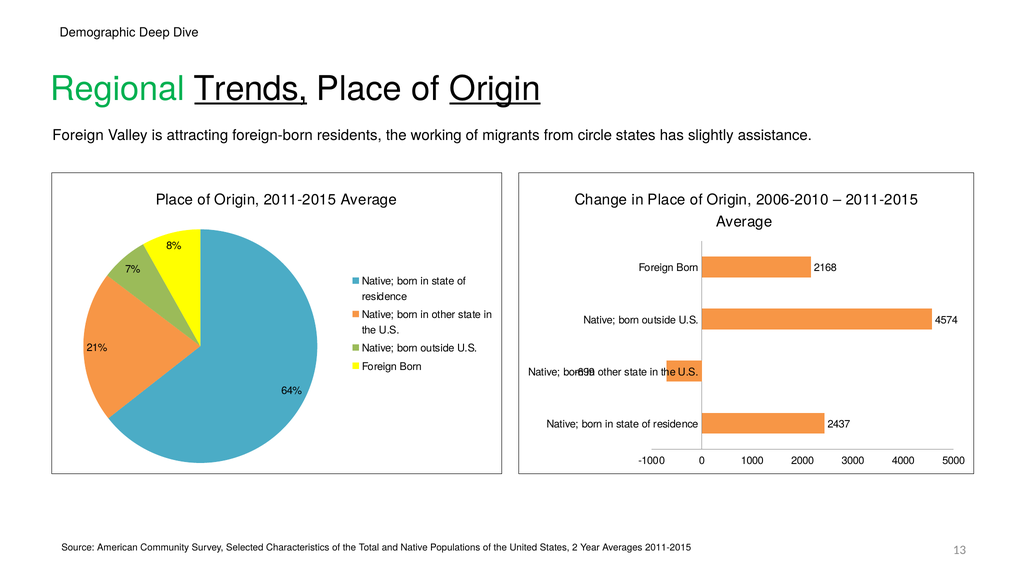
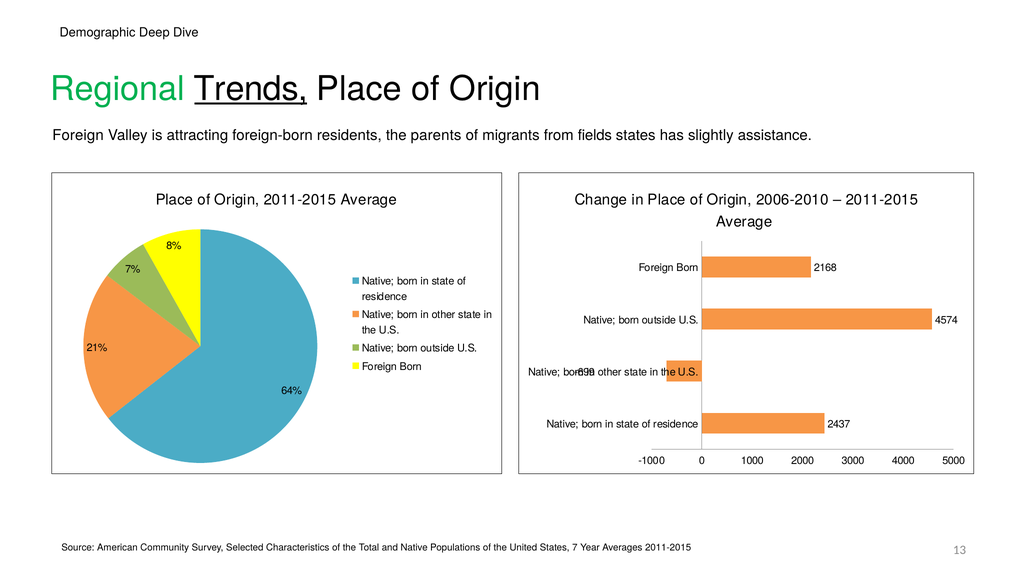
Origin at (495, 89) underline: present -> none
working: working -> parents
circle: circle -> fields
2: 2 -> 7
